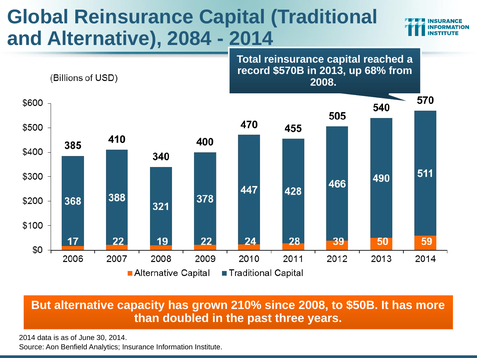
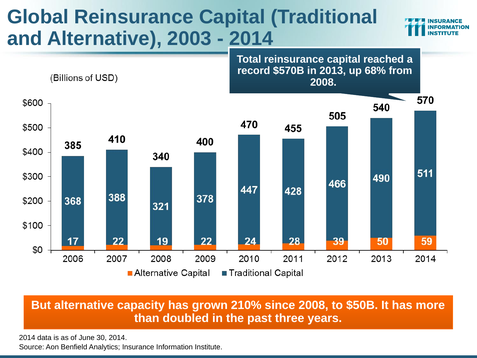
2084: 2084 -> 2003
